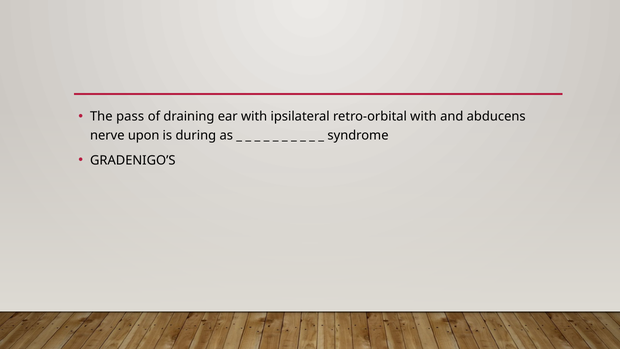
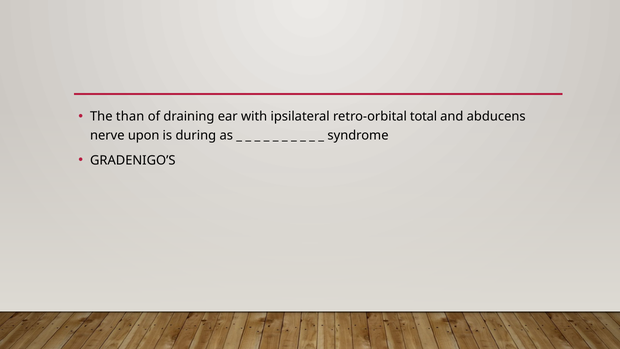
pass: pass -> than
retro-orbital with: with -> total
